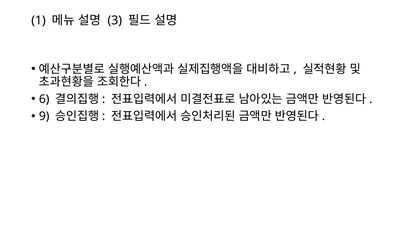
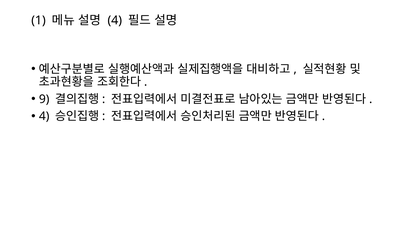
3 at (115, 20): 3 -> 4
6: 6 -> 9
9 at (44, 117): 9 -> 4
